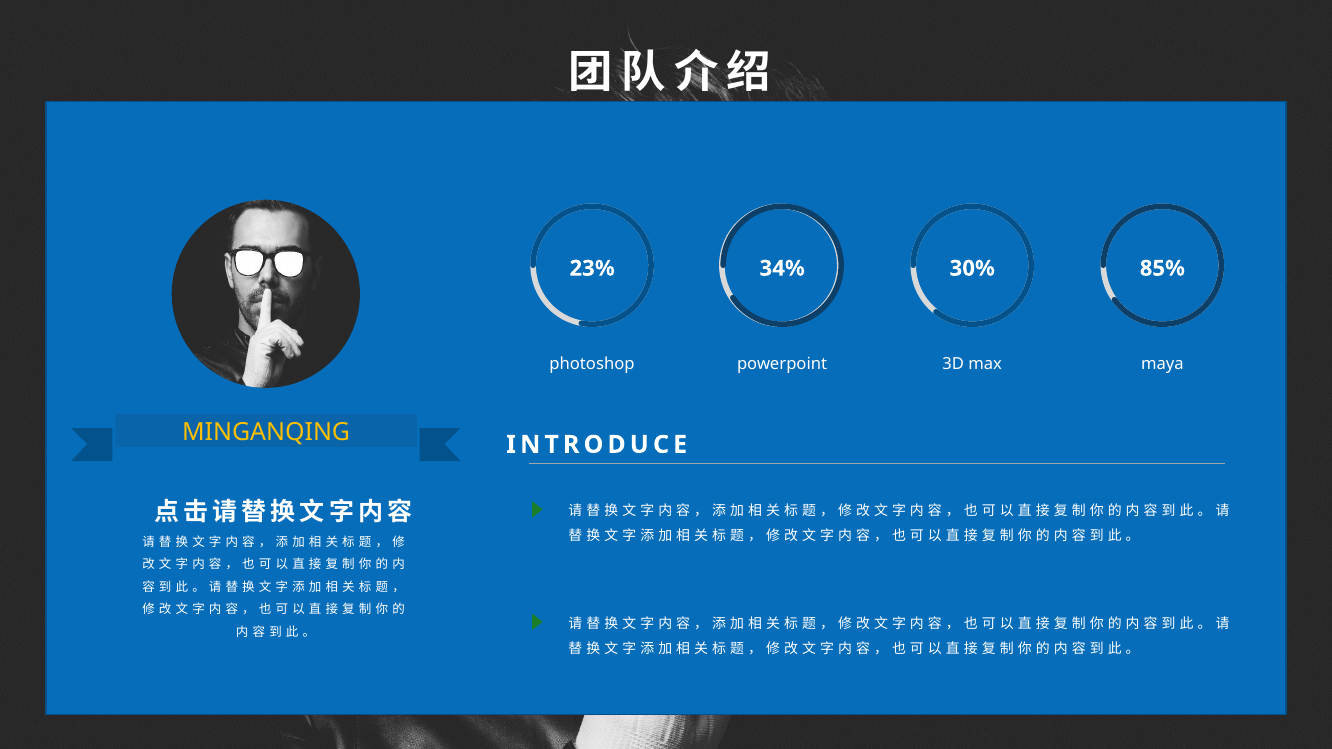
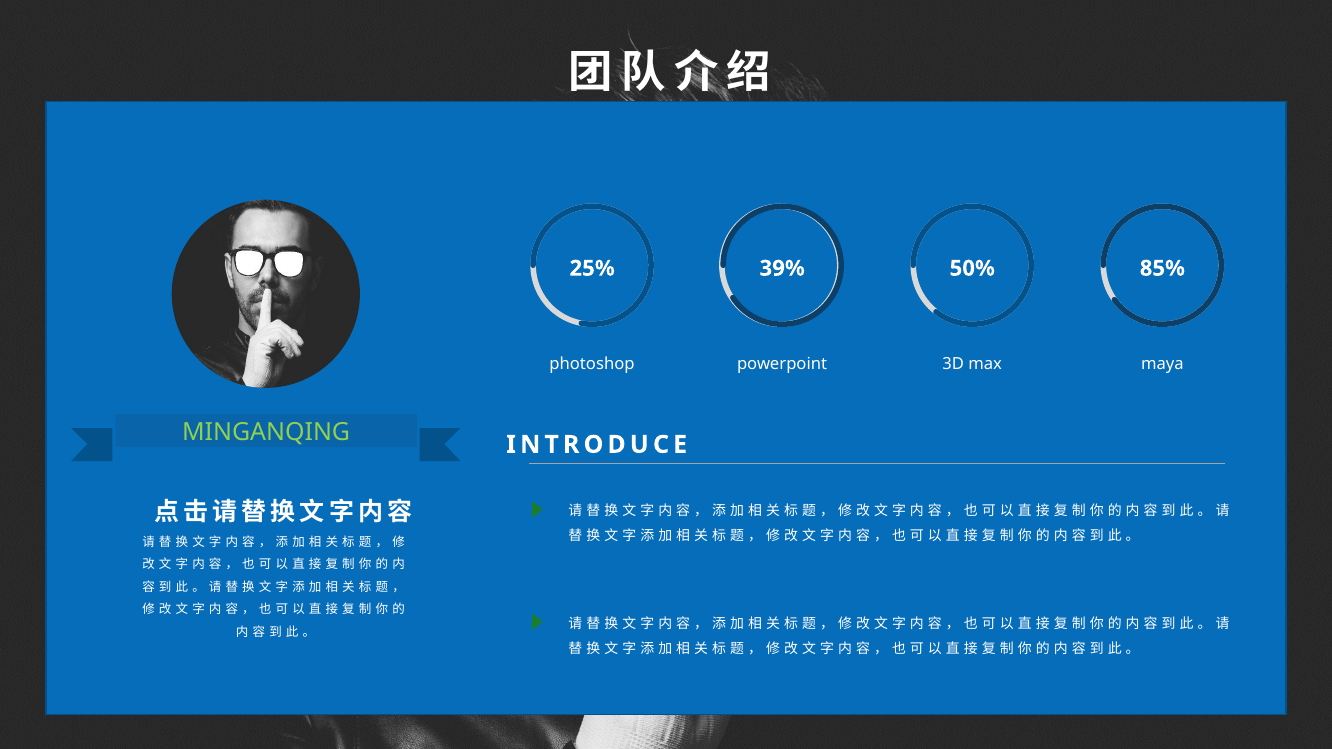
23%: 23% -> 25%
34%: 34% -> 39%
30%: 30% -> 50%
MINGANQING colour: yellow -> light green
